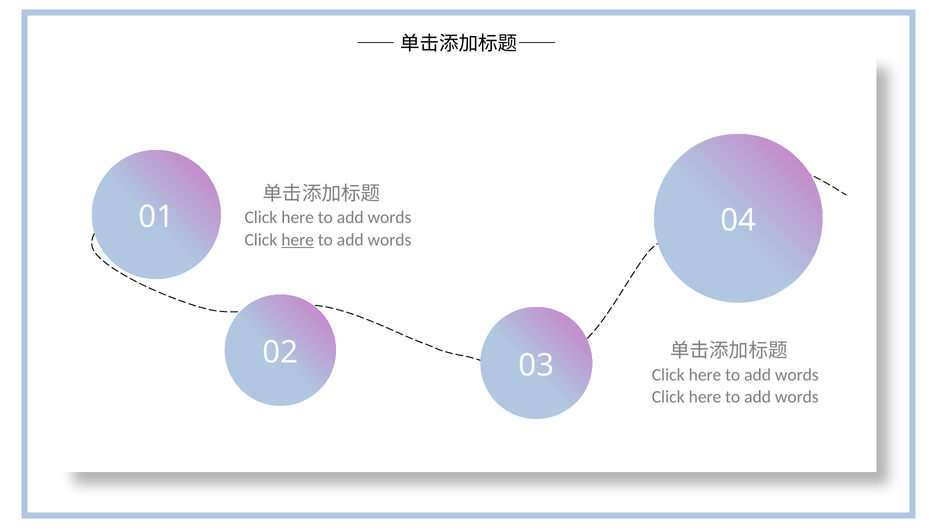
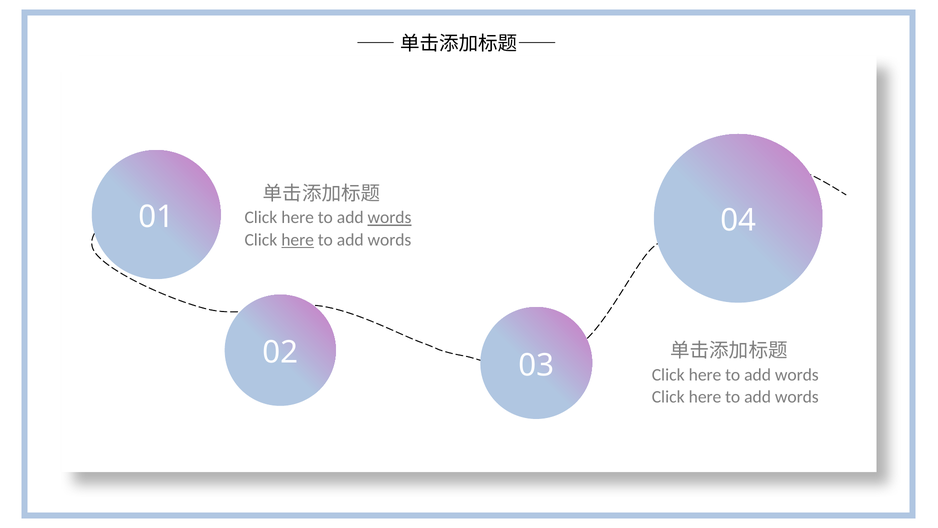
words at (390, 218) underline: none -> present
